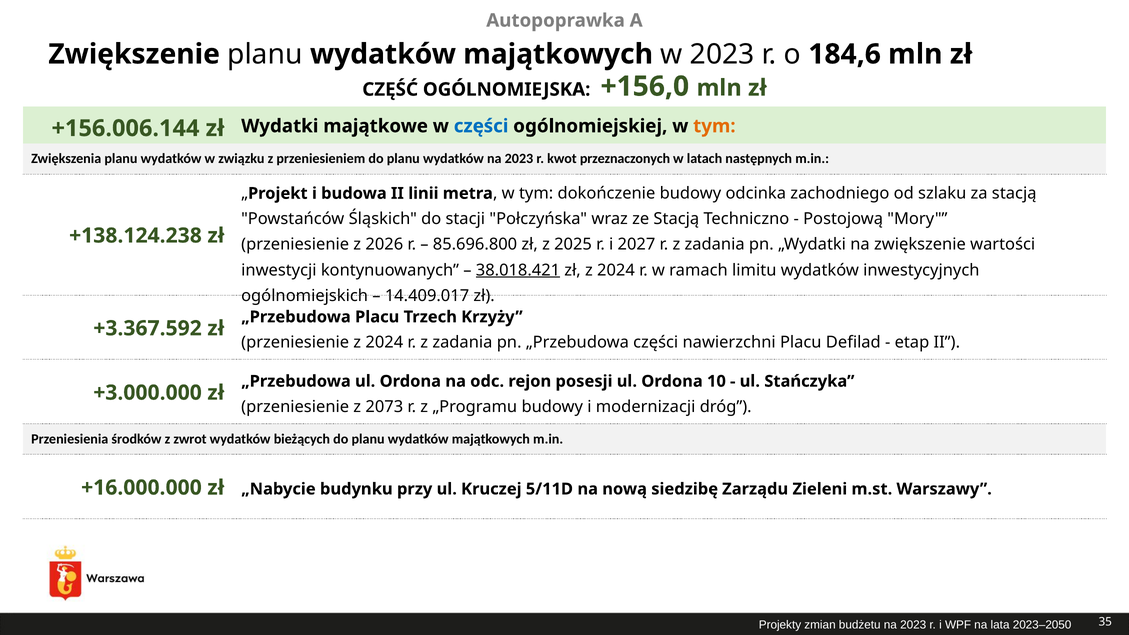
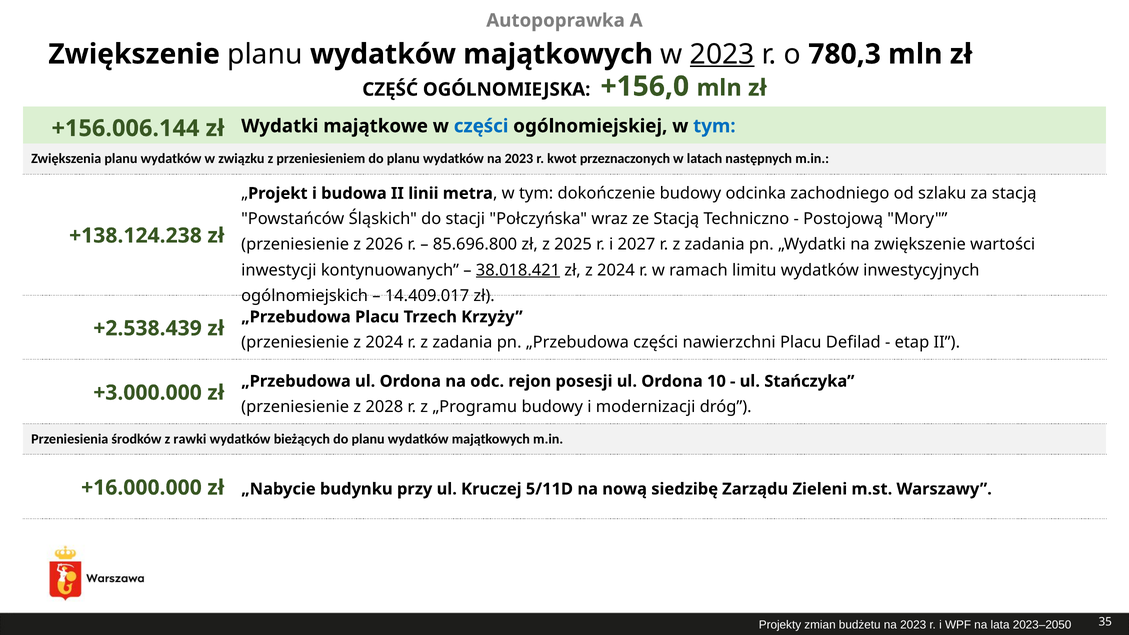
2023 at (722, 54) underline: none -> present
184,6: 184,6 -> 780,3
tym at (714, 126) colour: orange -> blue
+3.367.592: +3.367.592 -> +2.538.439
2073: 2073 -> 2028
zwrot: zwrot -> rawki
